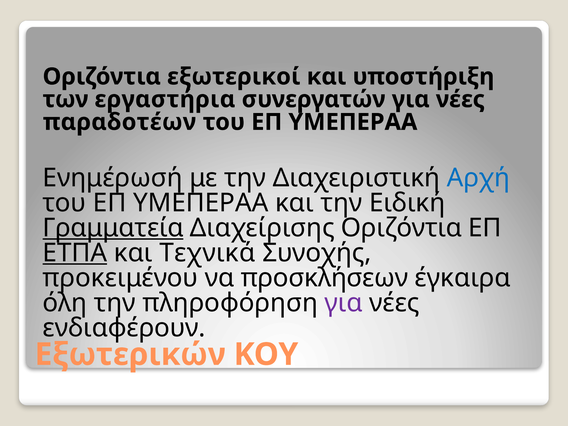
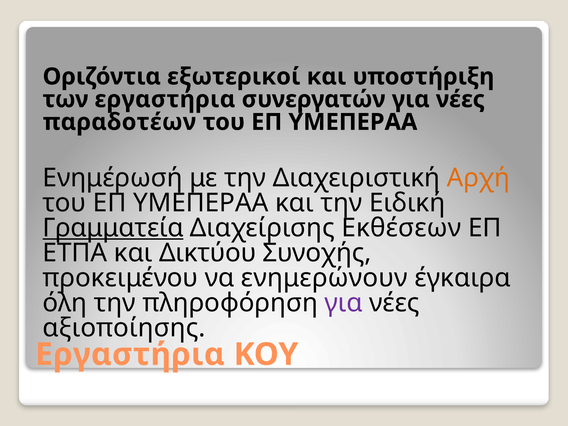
Αρχή colour: blue -> orange
Διαχείρισης Οριζόντια: Οριζόντια -> Εκθέσεων
ΕΤΠΑ underline: present -> none
Τεχνικά: Τεχνικά -> Δικτύου
προσκλήσεων: προσκλήσεων -> ενημερώνουν
ενδιαφέρουν: ενδιαφέρουν -> αξιοποίησης
Εξωτερικών at (130, 354): Εξωτερικών -> Εργαστήρια
